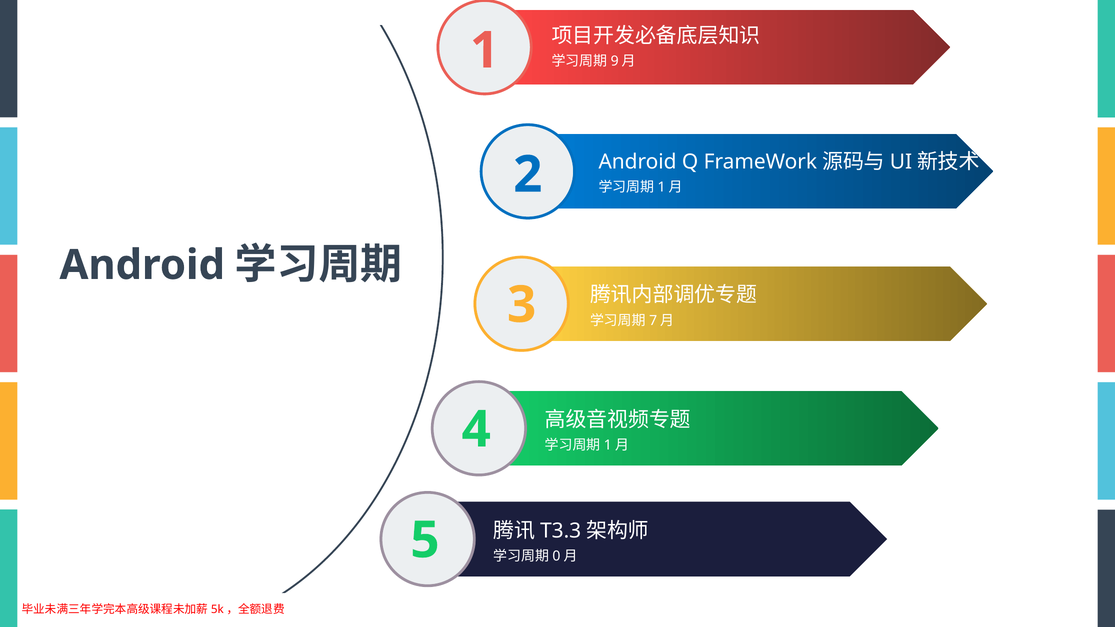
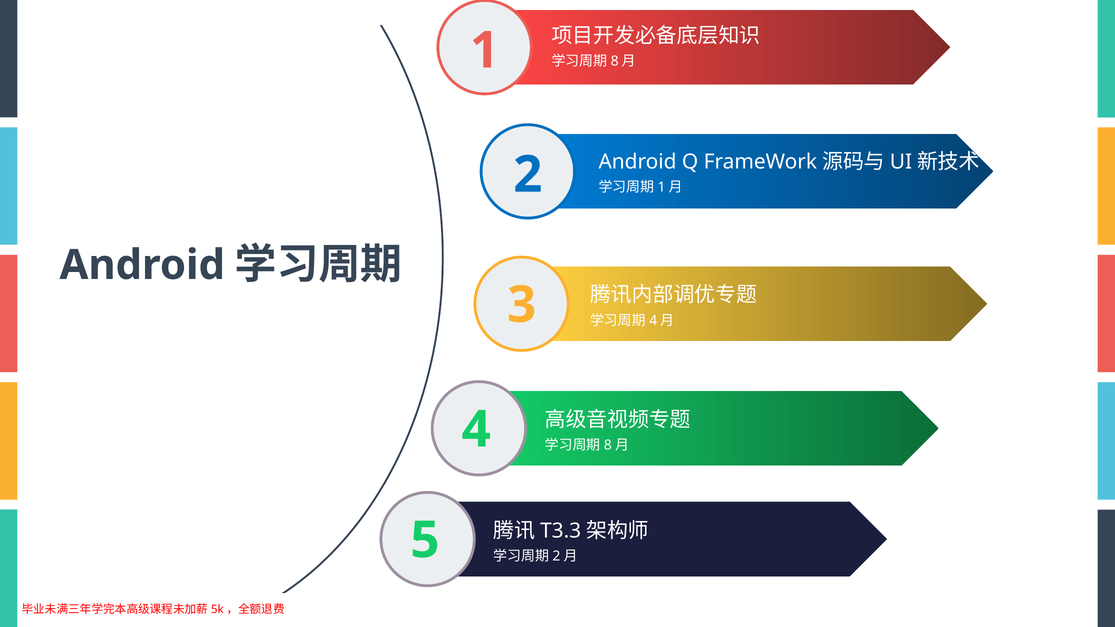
9 at (615, 61): 9 -> 8
7 at (653, 321): 7 -> 4
1 at (608, 446): 1 -> 8
0 at (556, 556): 0 -> 2
